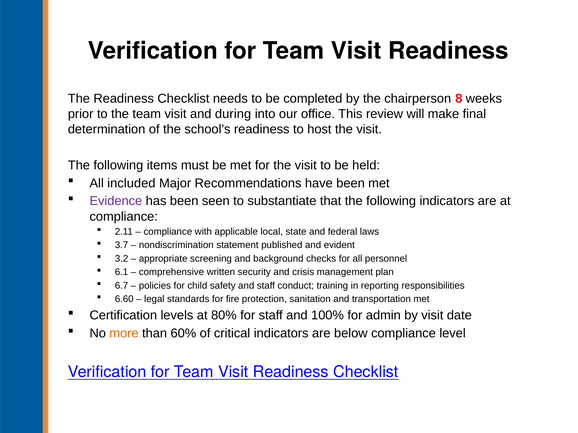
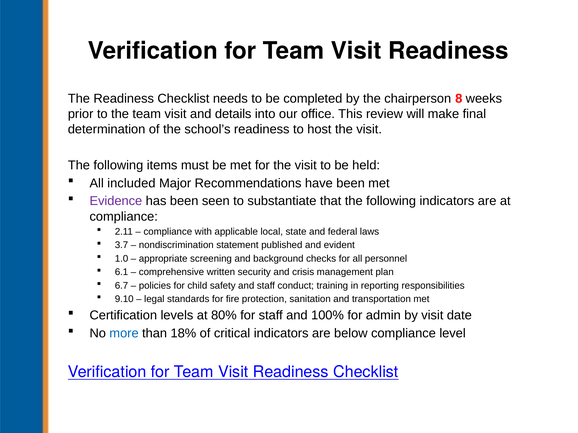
during: during -> details
3.2: 3.2 -> 1.0
6.60: 6.60 -> 9.10
more colour: orange -> blue
60%: 60% -> 18%
